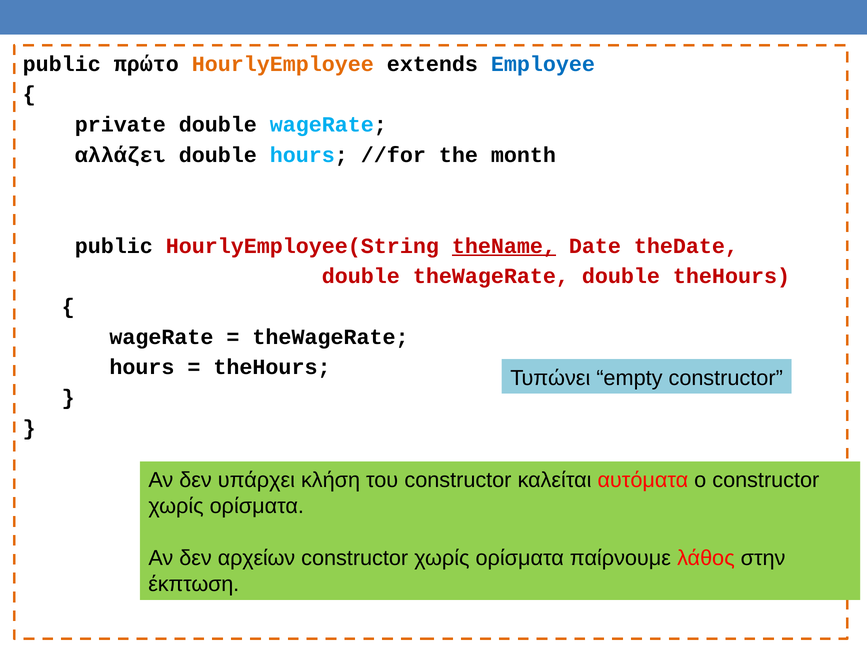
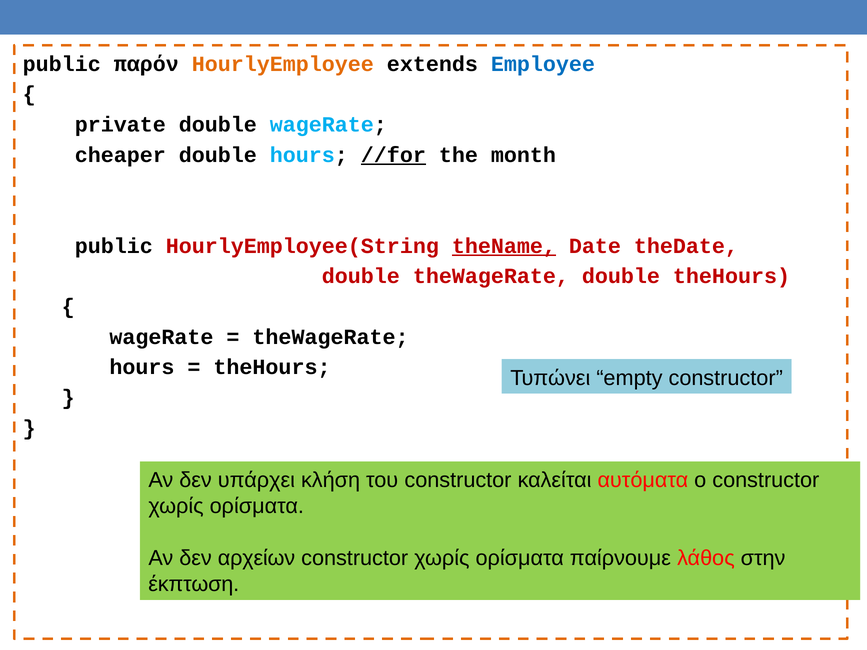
πρώτο: πρώτο -> παρόν
αλλάζει: αλλάζει -> cheaper
//for underline: none -> present
